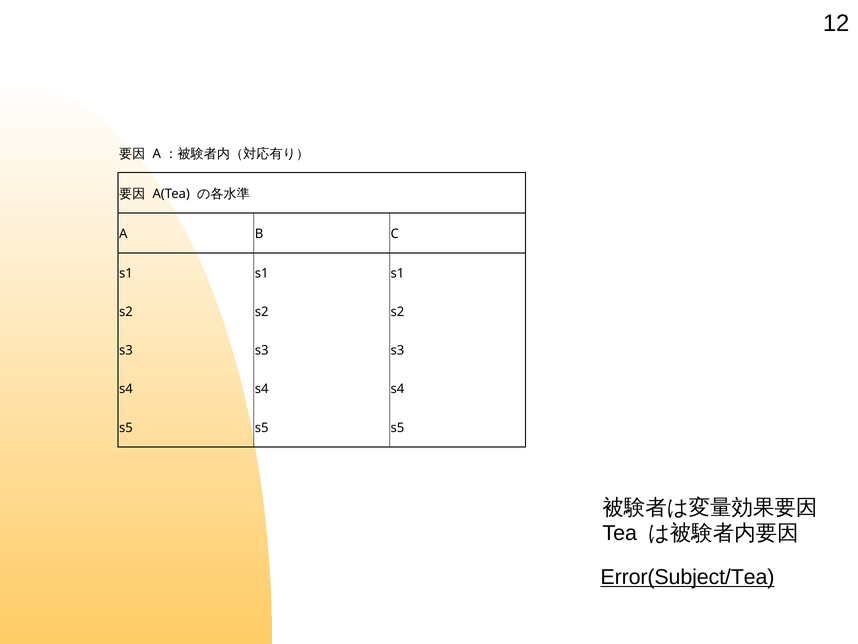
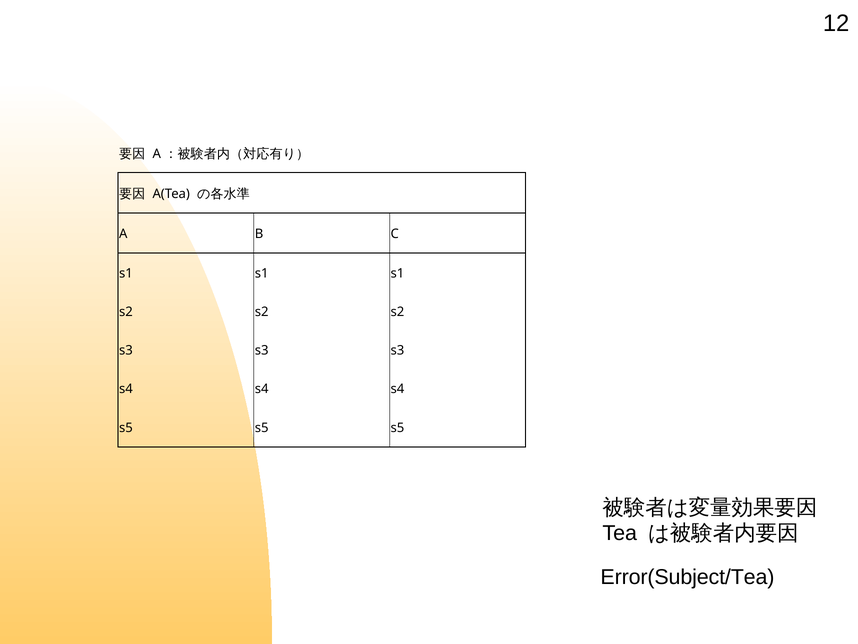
Error(Subject/Tea underline: present -> none
